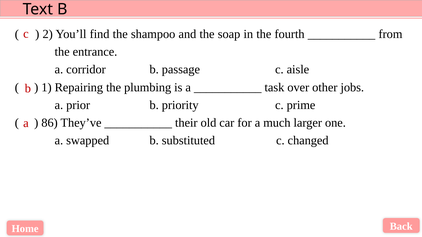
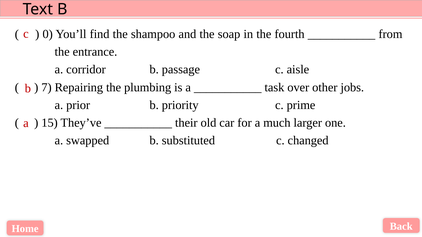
2: 2 -> 0
1: 1 -> 7
86: 86 -> 15
